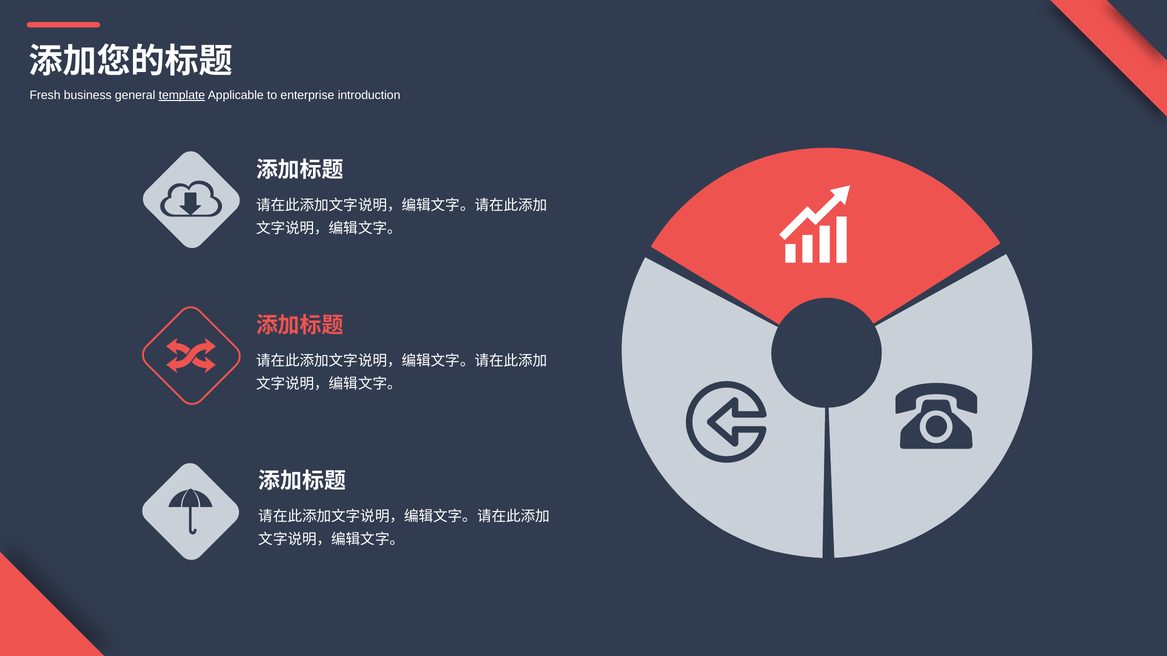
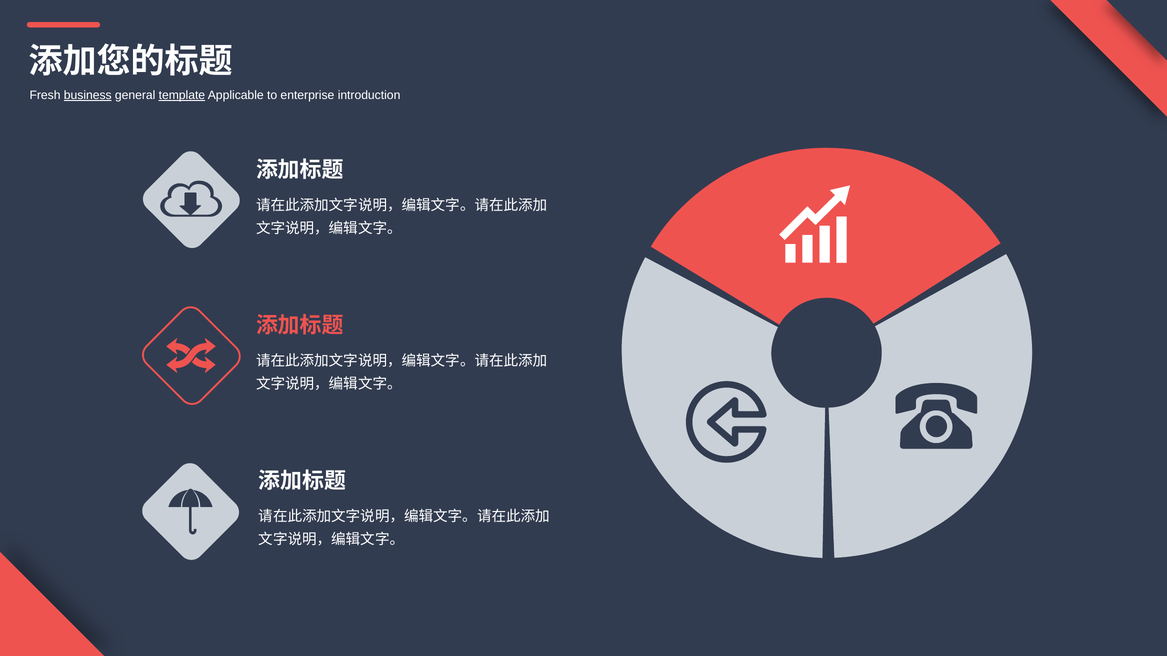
business underline: none -> present
